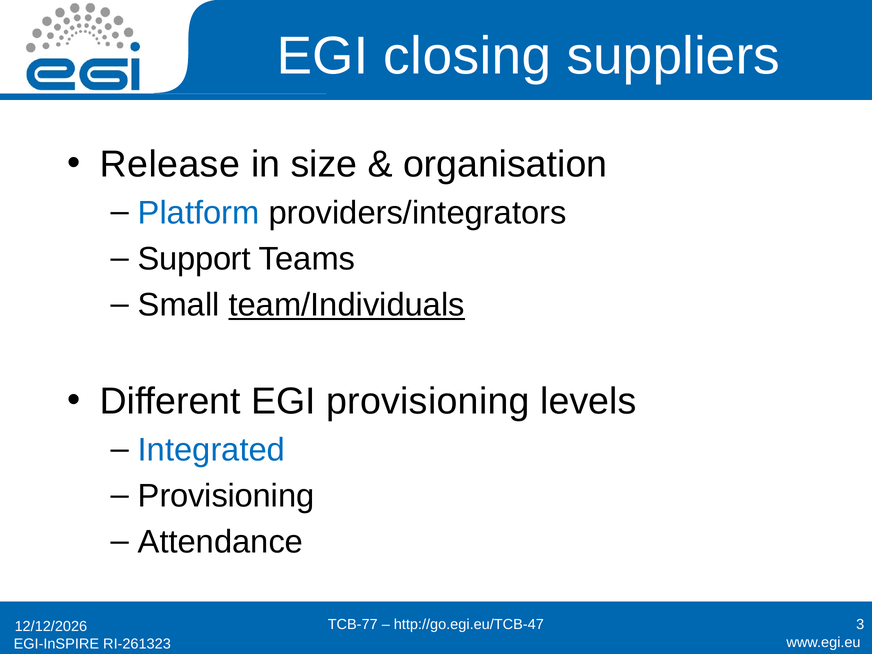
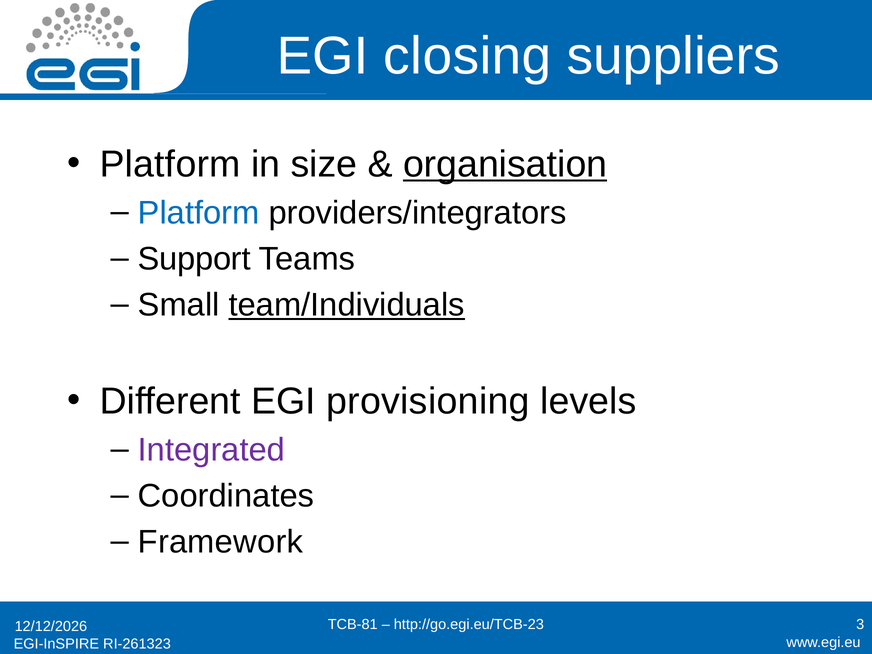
Release at (170, 164): Release -> Platform
organisation underline: none -> present
Integrated colour: blue -> purple
Provisioning at (226, 496): Provisioning -> Coordinates
Attendance: Attendance -> Framework
TCB-77: TCB-77 -> TCB-81
http://go.egi.eu/TCB-47: http://go.egi.eu/TCB-47 -> http://go.egi.eu/TCB-23
